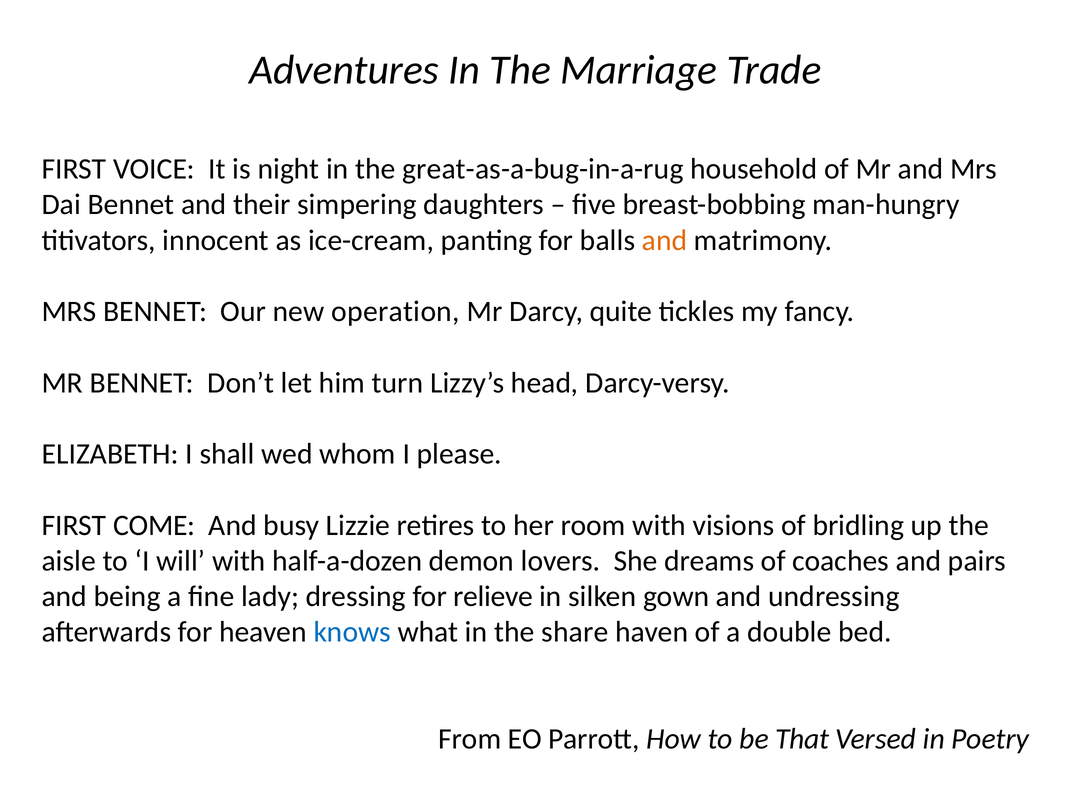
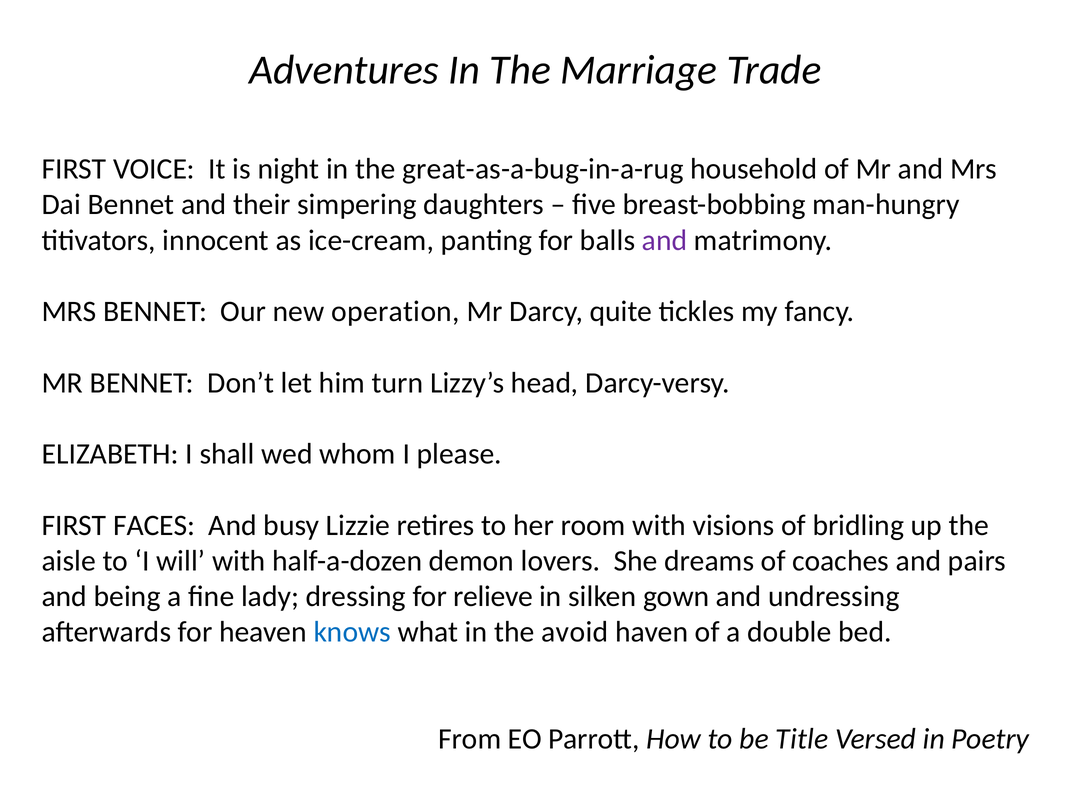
and at (664, 240) colour: orange -> purple
COME: COME -> FACES
share: share -> avoid
That: That -> Title
